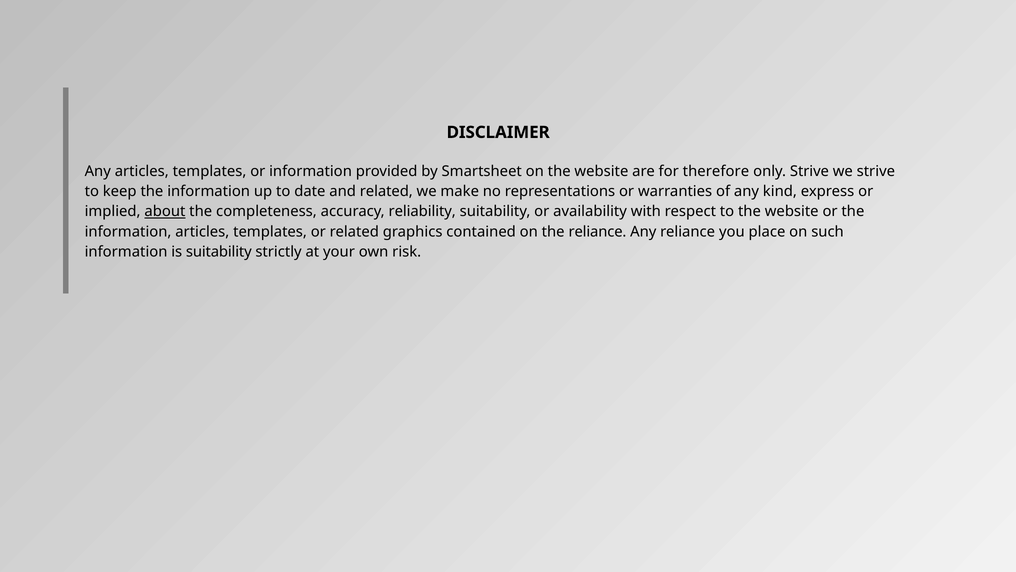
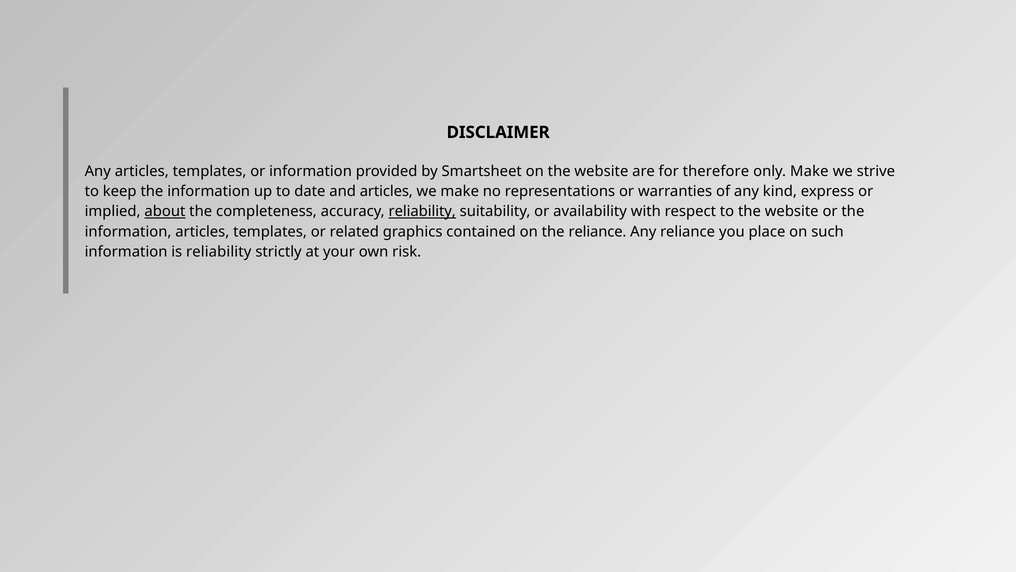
only Strive: Strive -> Make
and related: related -> articles
reliability at (422, 211) underline: none -> present
is suitability: suitability -> reliability
